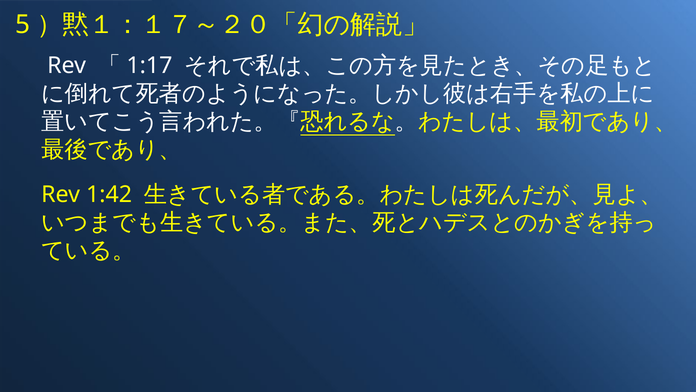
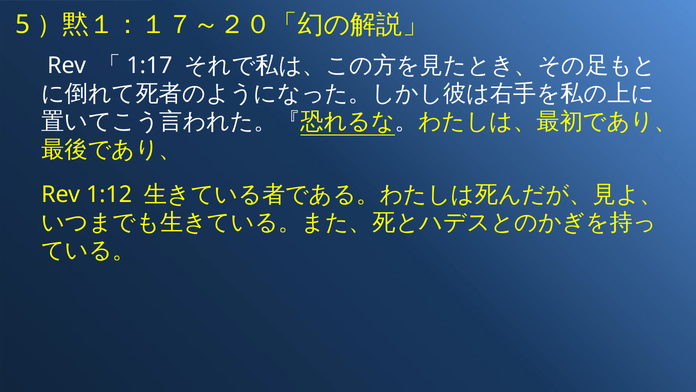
1:42: 1:42 -> 1:12
